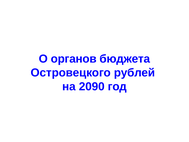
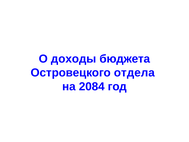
органов: органов -> доходы
рублей: рублей -> отдела
2090: 2090 -> 2084
